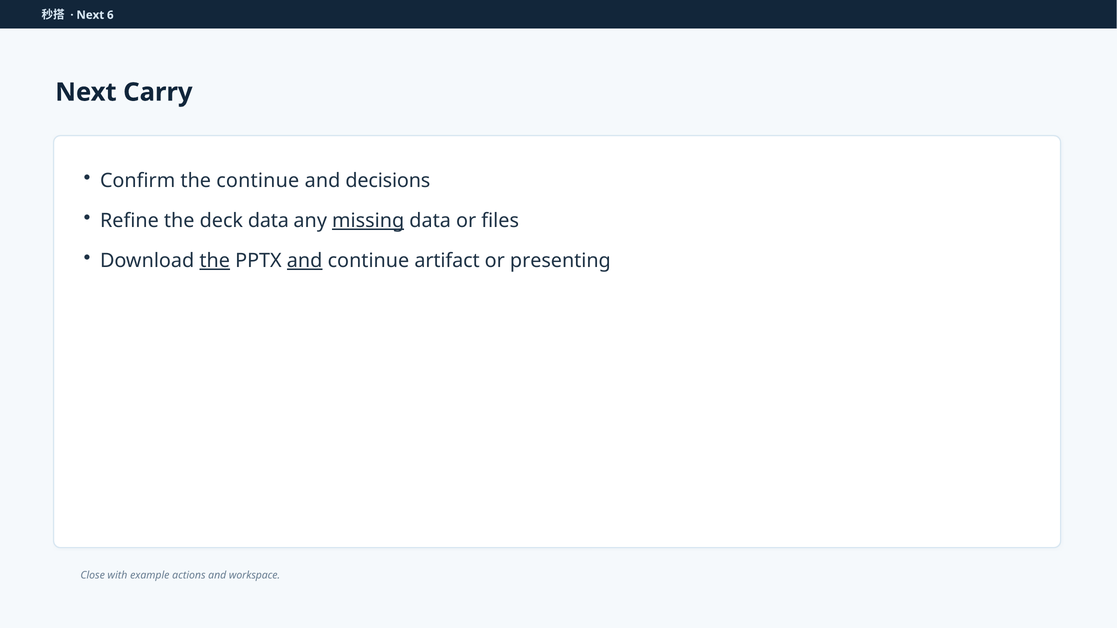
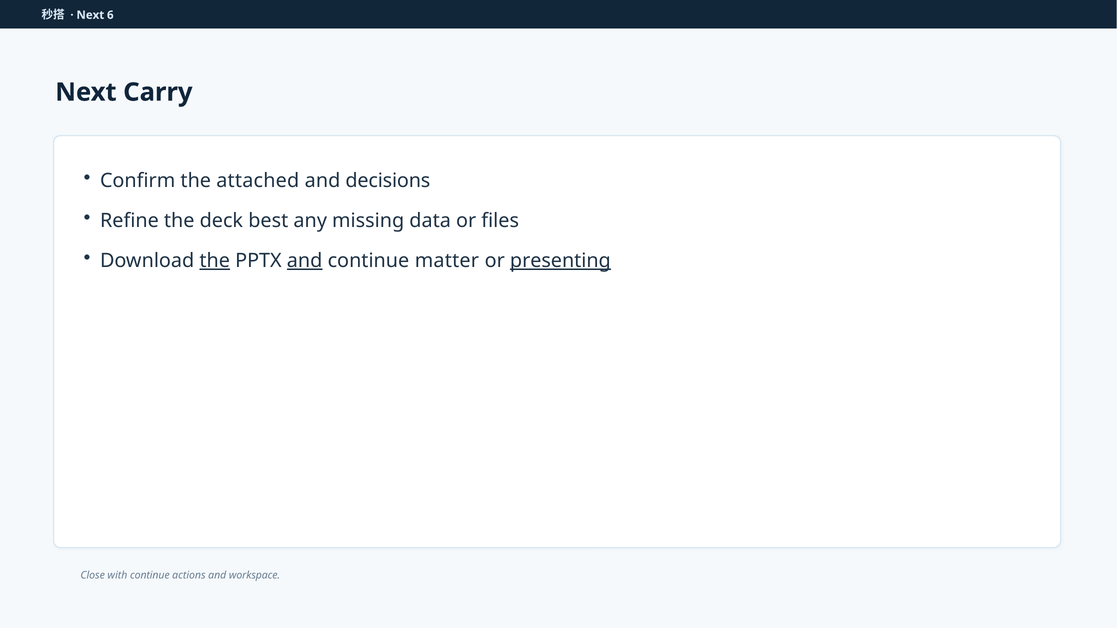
the continue: continue -> attached
deck data: data -> best
missing underline: present -> none
artifact: artifact -> matter
presenting underline: none -> present
with example: example -> continue
